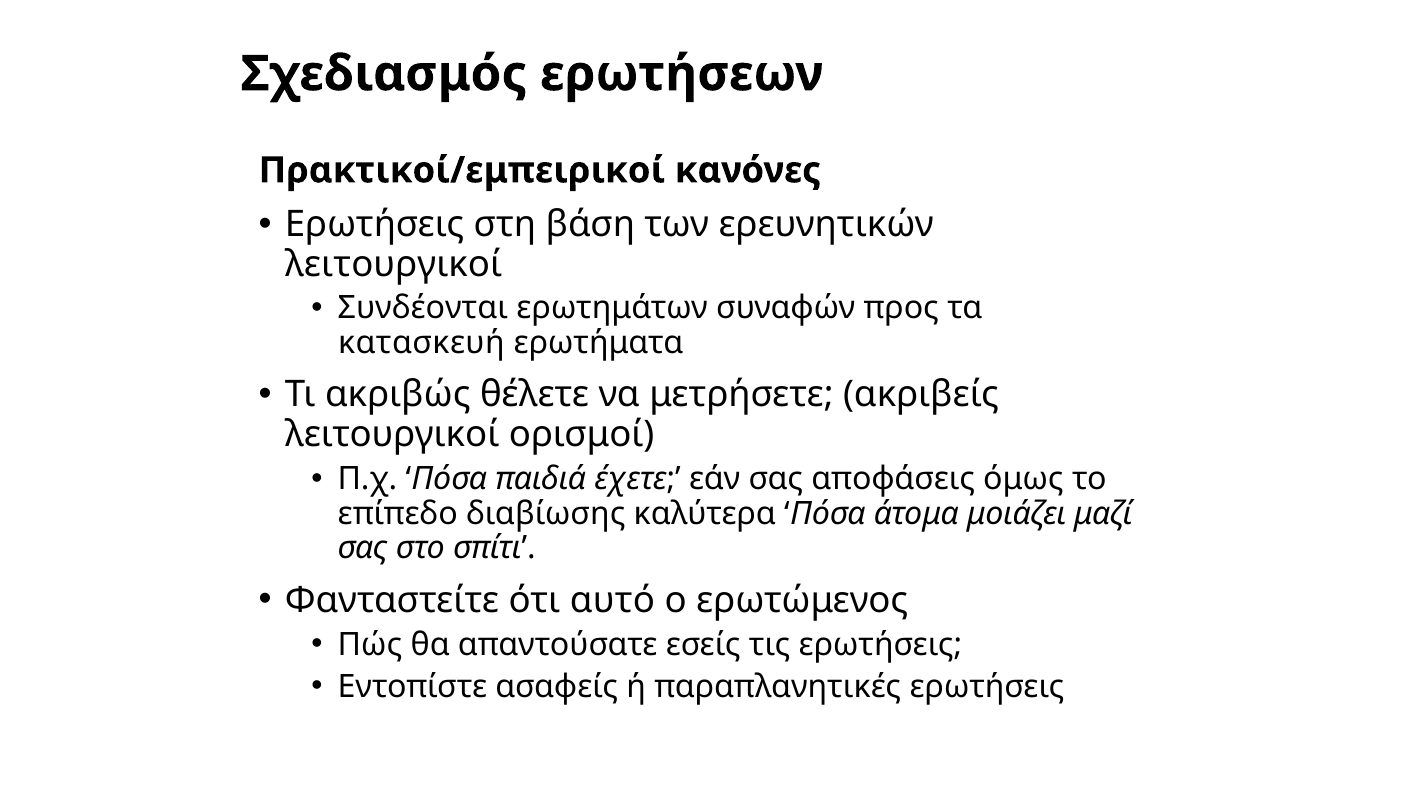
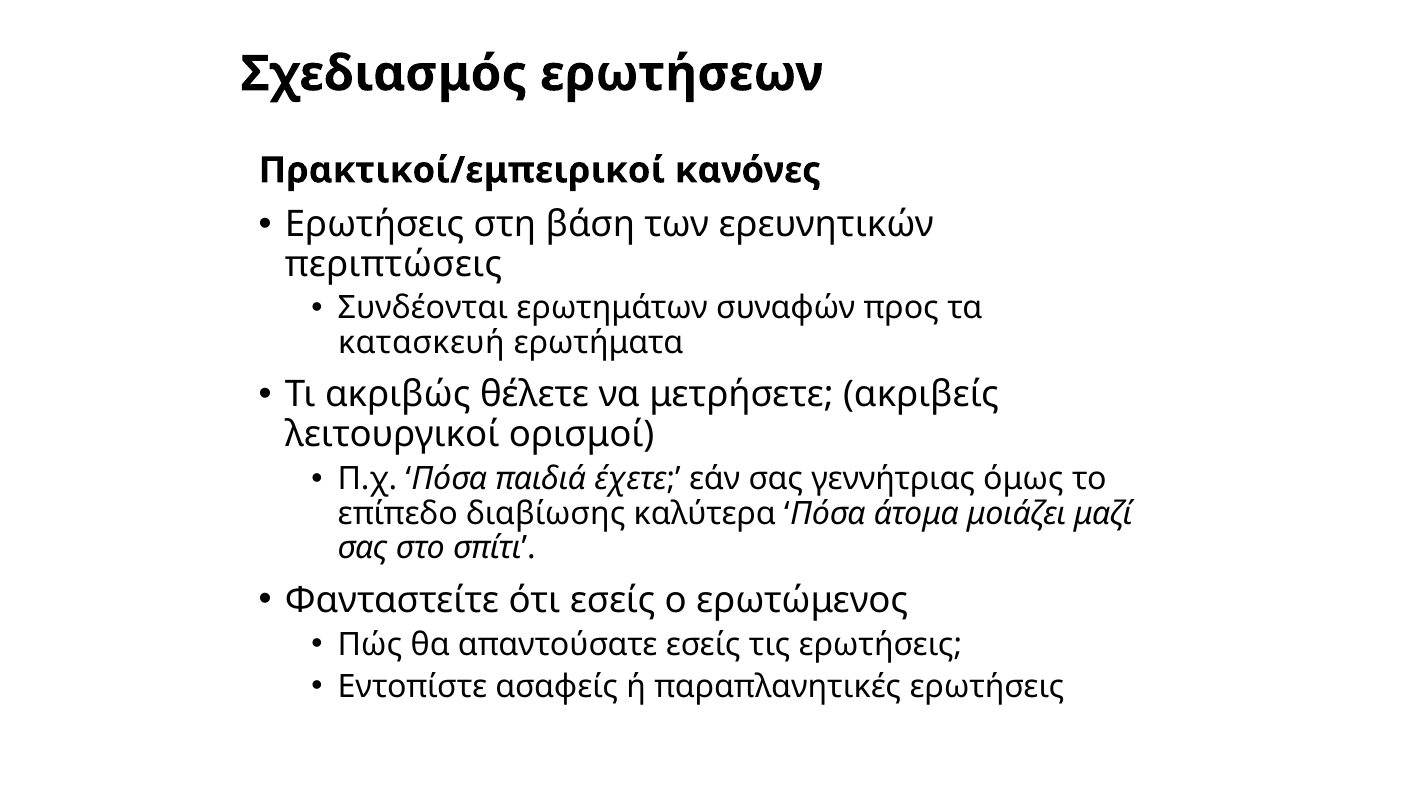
λειτουργικοί at (394, 264): λειτουργικοί -> περιπτώσεις
αποφάσεις: αποφάσεις -> γεννήτριας
ότι αυτό: αυτό -> εσείς
